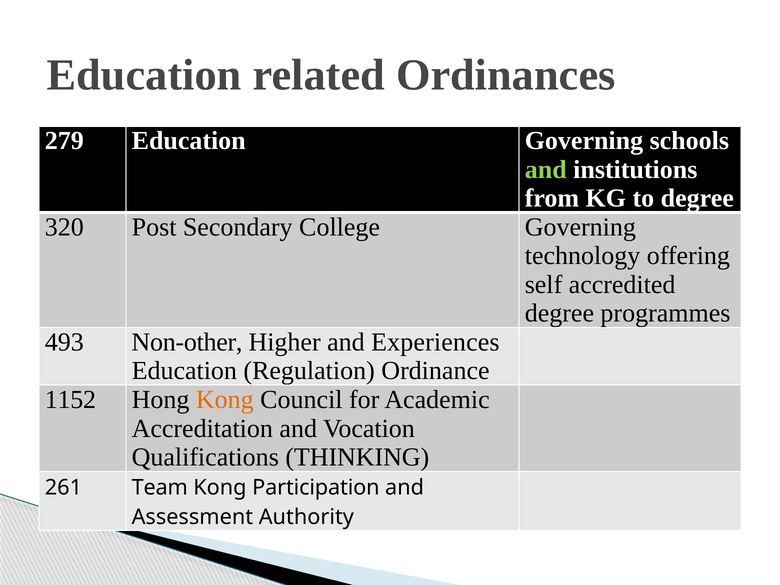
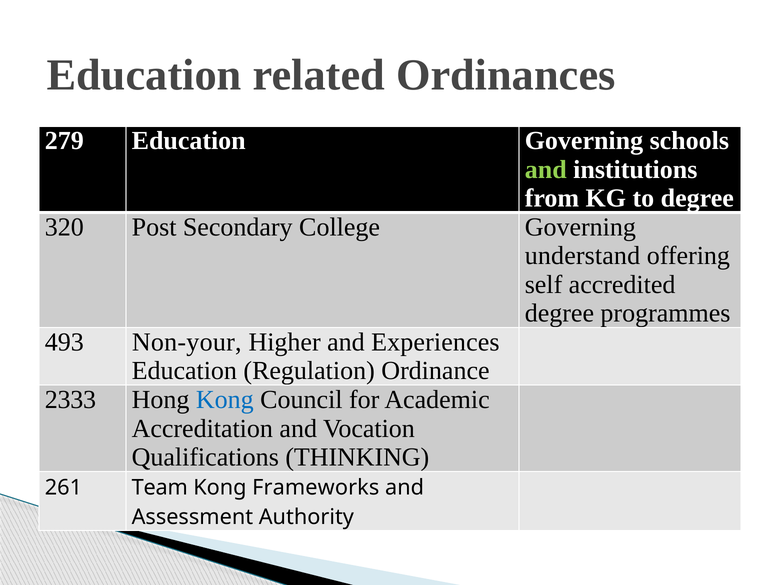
technology: technology -> understand
Non-other: Non-other -> Non-your
1152: 1152 -> 2333
Kong at (225, 400) colour: orange -> blue
Participation: Participation -> Frameworks
